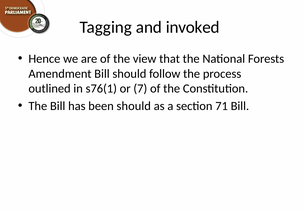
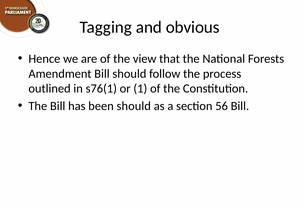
invoked: invoked -> obvious
7: 7 -> 1
71: 71 -> 56
